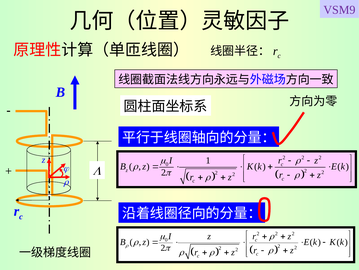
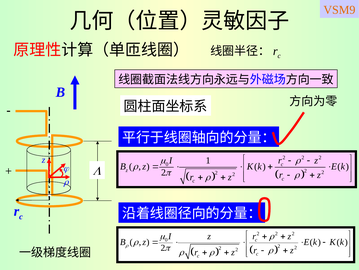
VSM9 colour: purple -> orange
